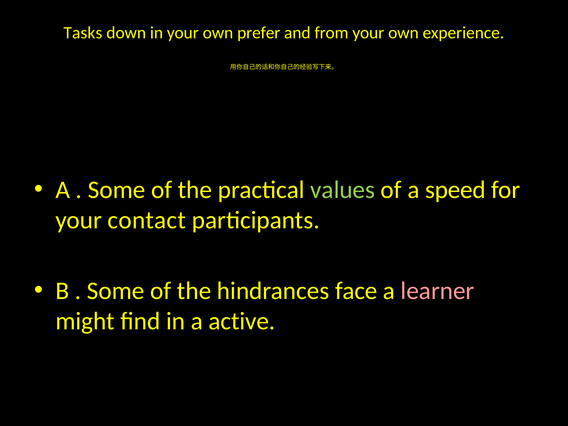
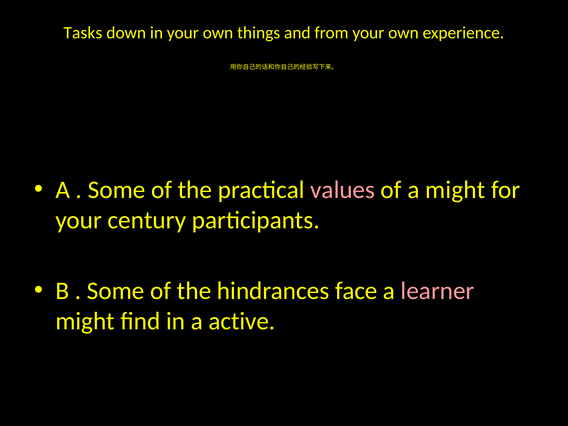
prefer: prefer -> things
values colour: light green -> pink
a speed: speed -> might
contact: contact -> century
